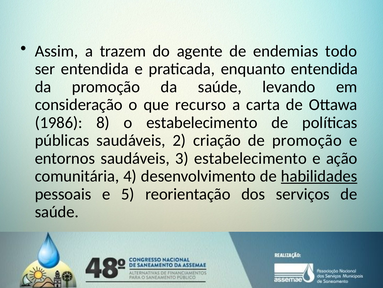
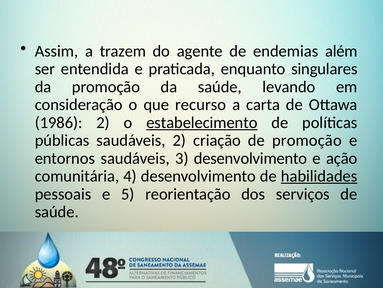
todo: todo -> além
enquanto entendida: entendida -> singulares
1986 8: 8 -> 2
estabelecimento at (202, 122) underline: none -> present
3 estabelecimento: estabelecimento -> desenvolvimento
